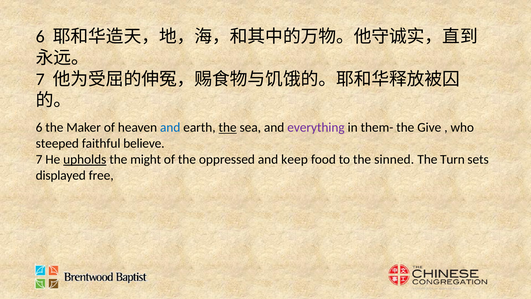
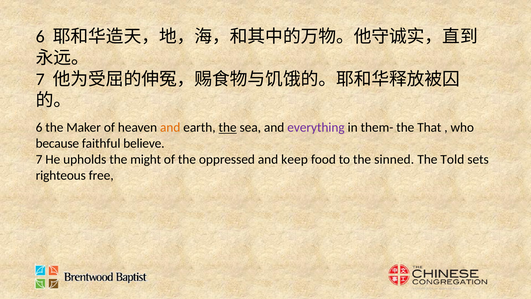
and at (170, 127) colour: blue -> orange
Give: Give -> That
steeped: steeped -> because
upholds underline: present -> none
Turn: Turn -> Told
displayed: displayed -> righteous
